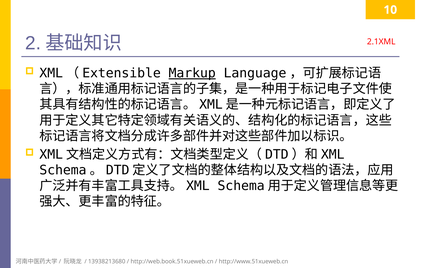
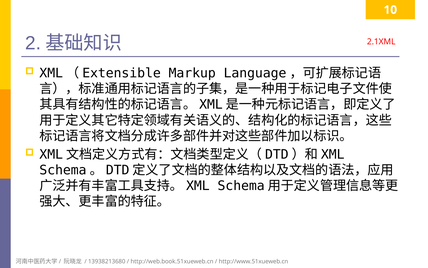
Markup underline: present -> none
